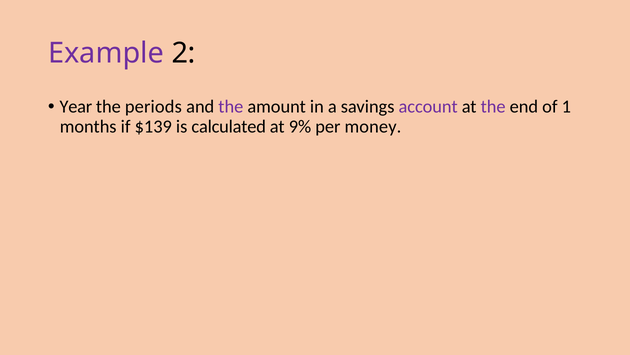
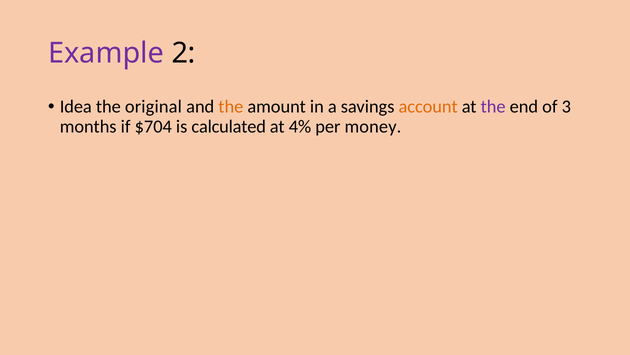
Year: Year -> Idea
periods: periods -> original
the at (231, 106) colour: purple -> orange
account colour: purple -> orange
1: 1 -> 3
$139: $139 -> $704
9%: 9% -> 4%
